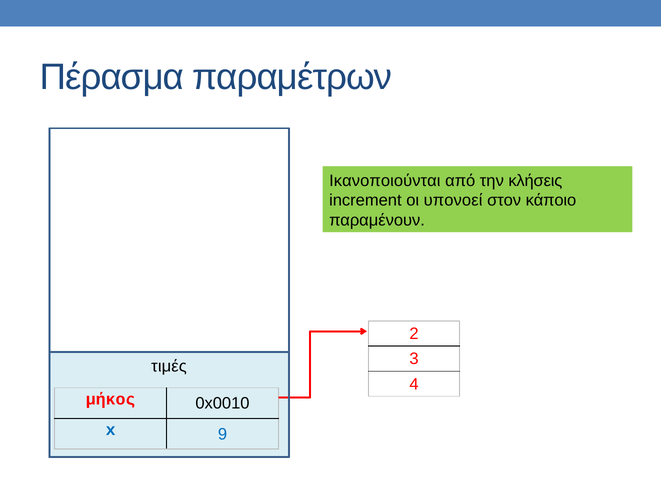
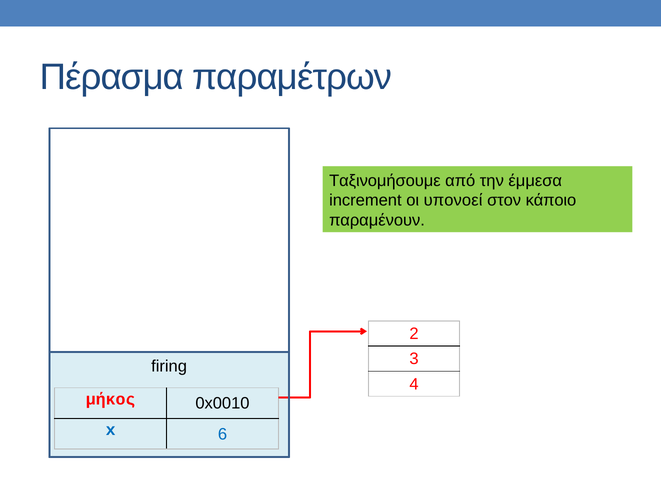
Ικανοποιούνται: Ικανοποιούνται -> Ταξινομήσουμε
κλήσεις: κλήσεις -> έμμεσα
τιμές: τιμές -> firing
9: 9 -> 6
